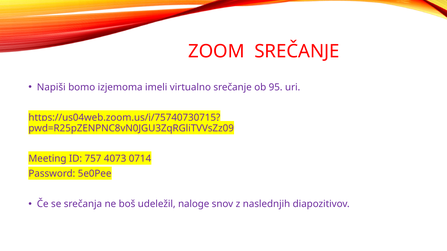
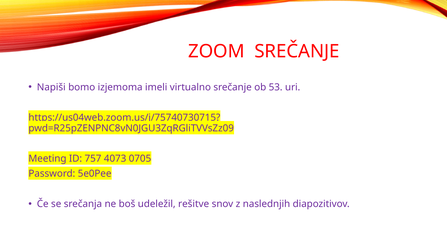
95: 95 -> 53
0714: 0714 -> 0705
naloge: naloge -> rešitve
